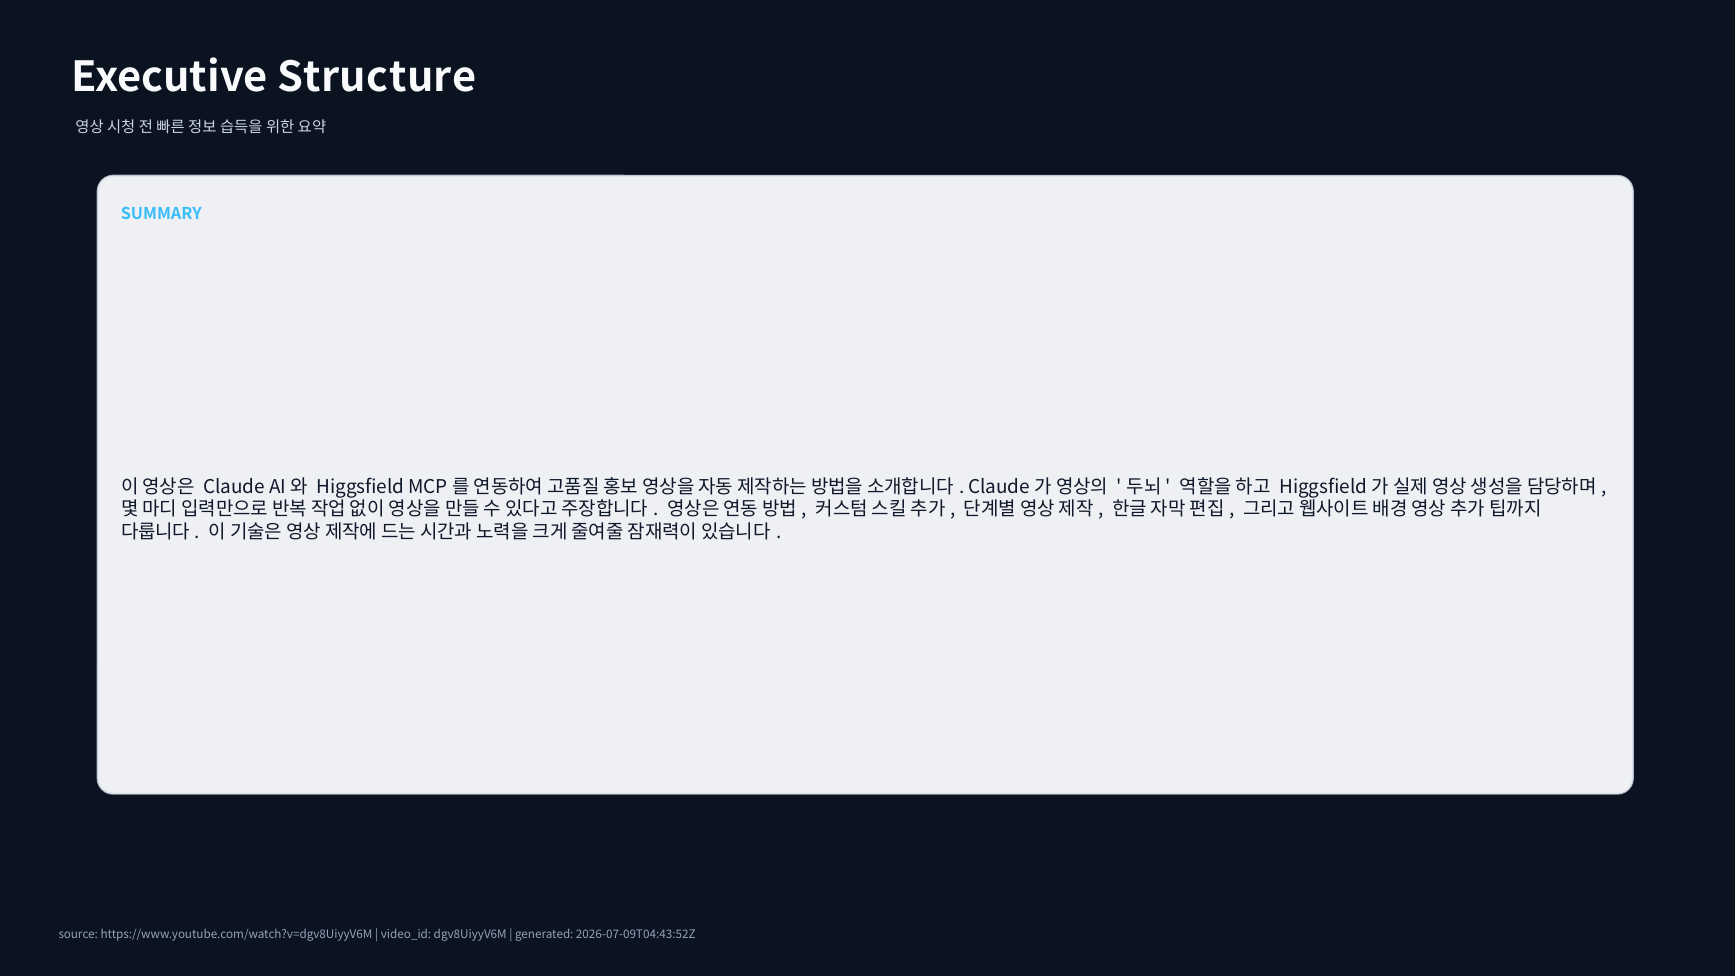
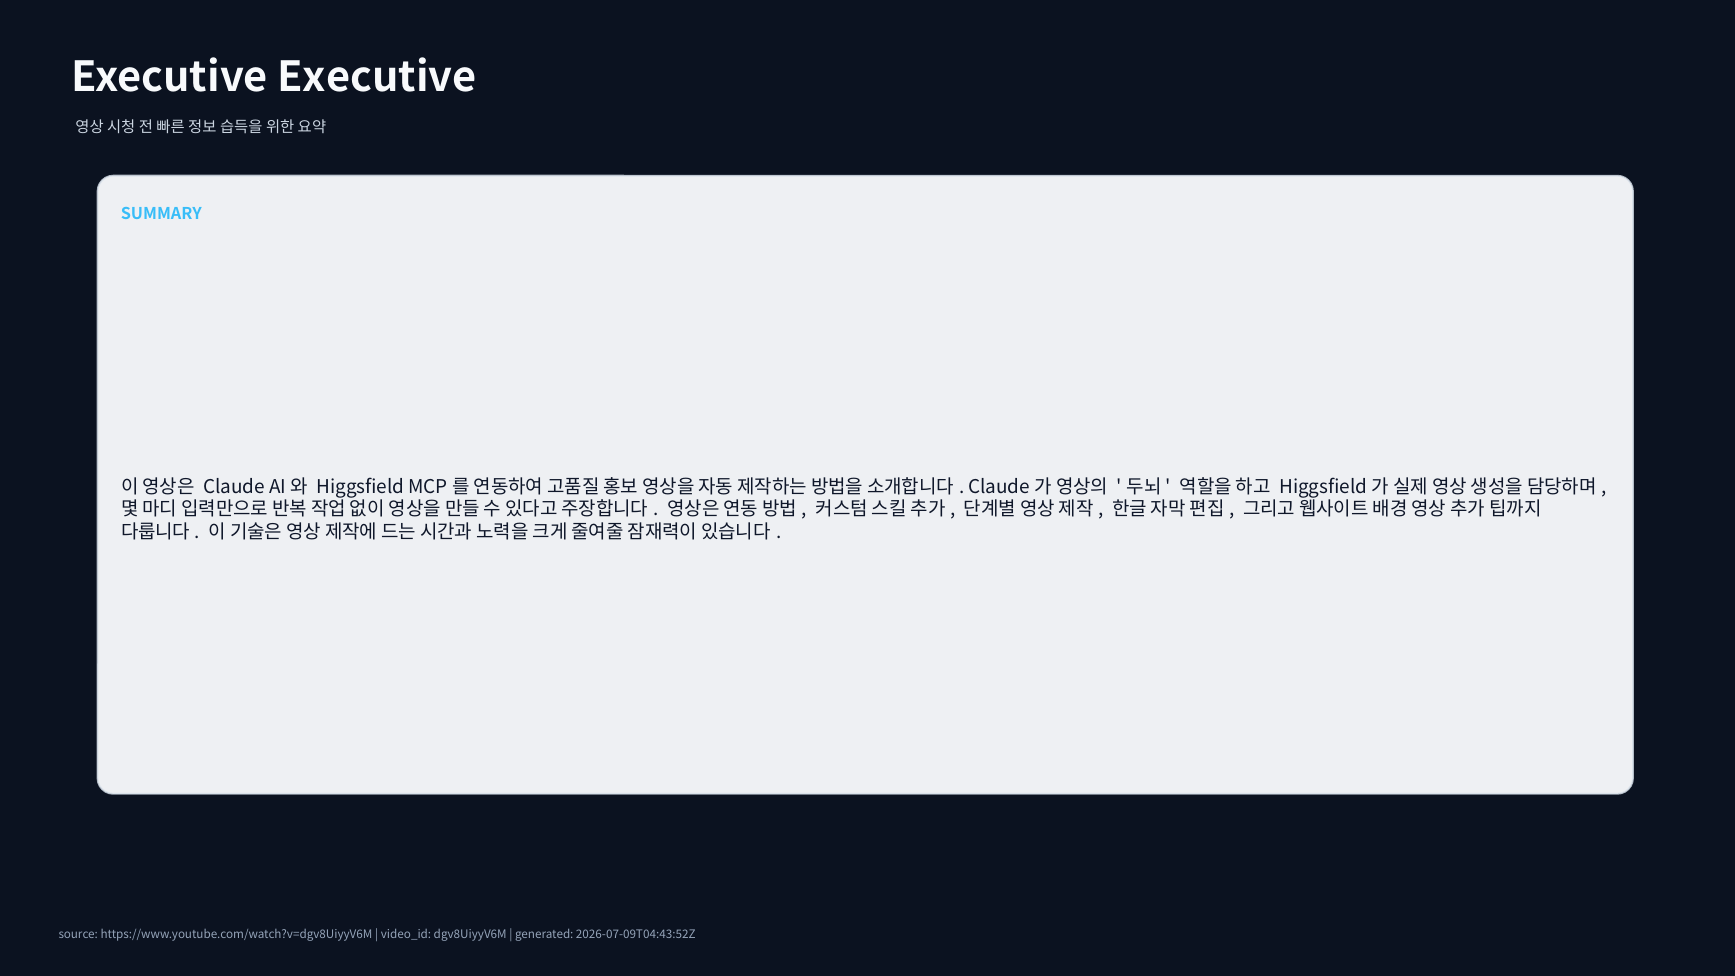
Executive Structure: Structure -> Executive
